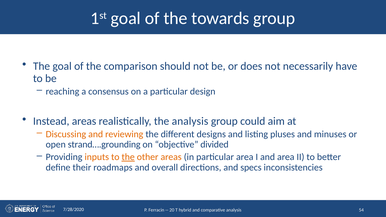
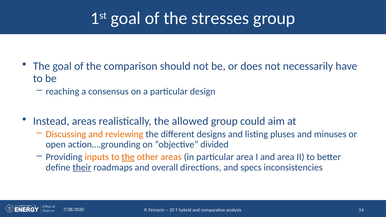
towards: towards -> stresses
the analysis: analysis -> allowed
strand….grounding: strand….grounding -> action….grounding
their underline: none -> present
